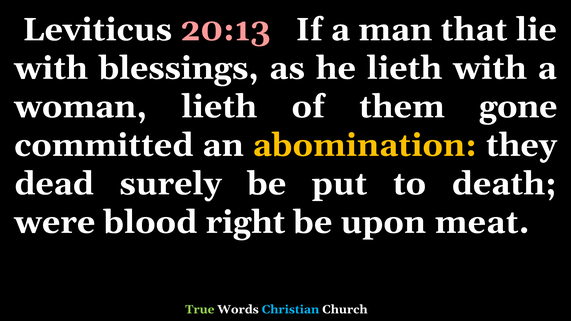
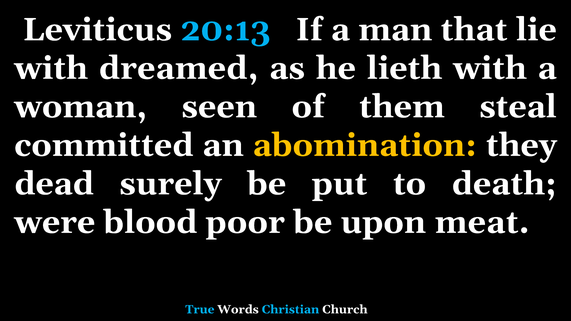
20:13 colour: pink -> light blue
blessings: blessings -> dreamed
woman lieth: lieth -> seen
gone: gone -> steal
right: right -> poor
True colour: light green -> light blue
